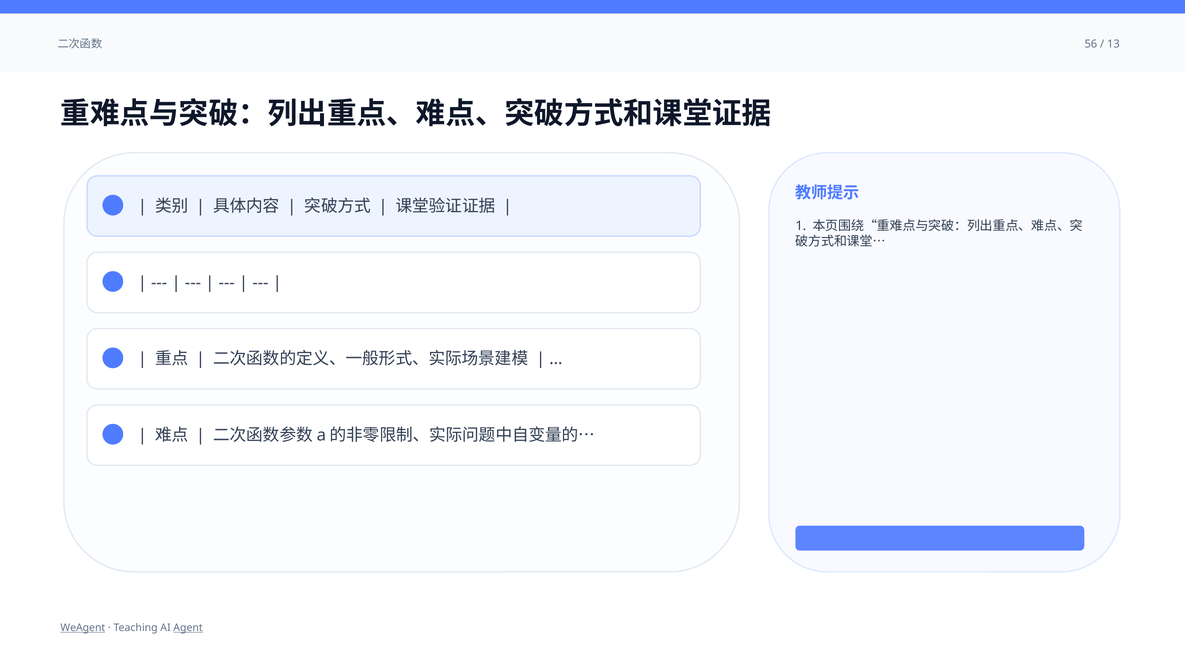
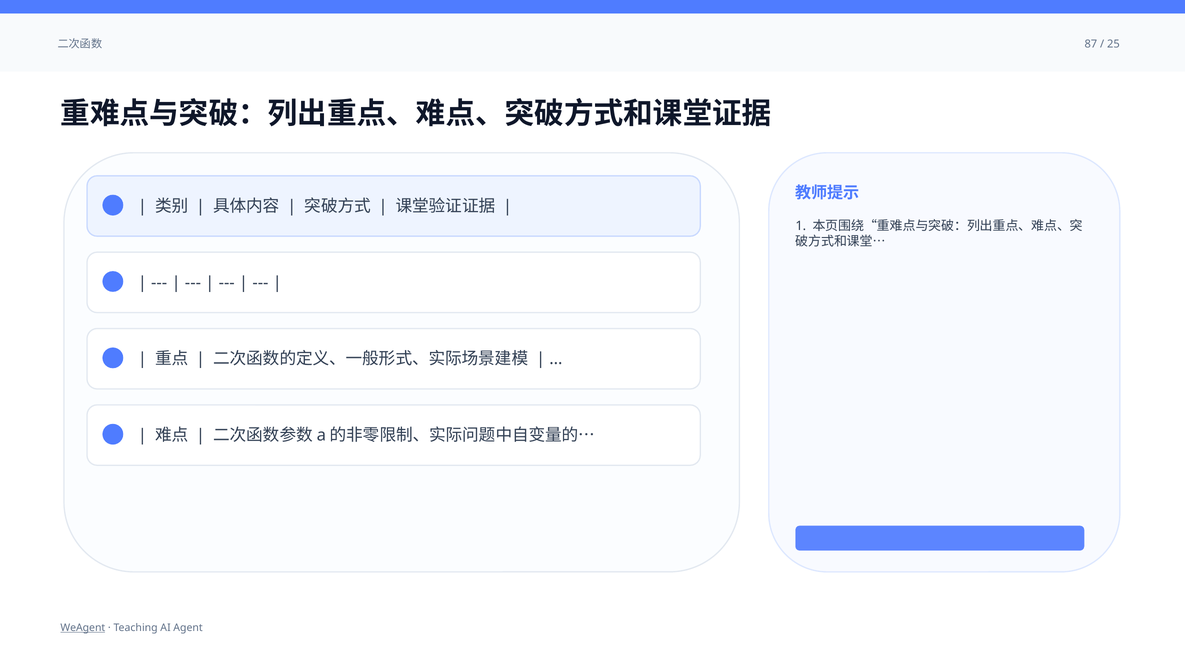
56: 56 -> 87
13: 13 -> 25
Agent underline: present -> none
